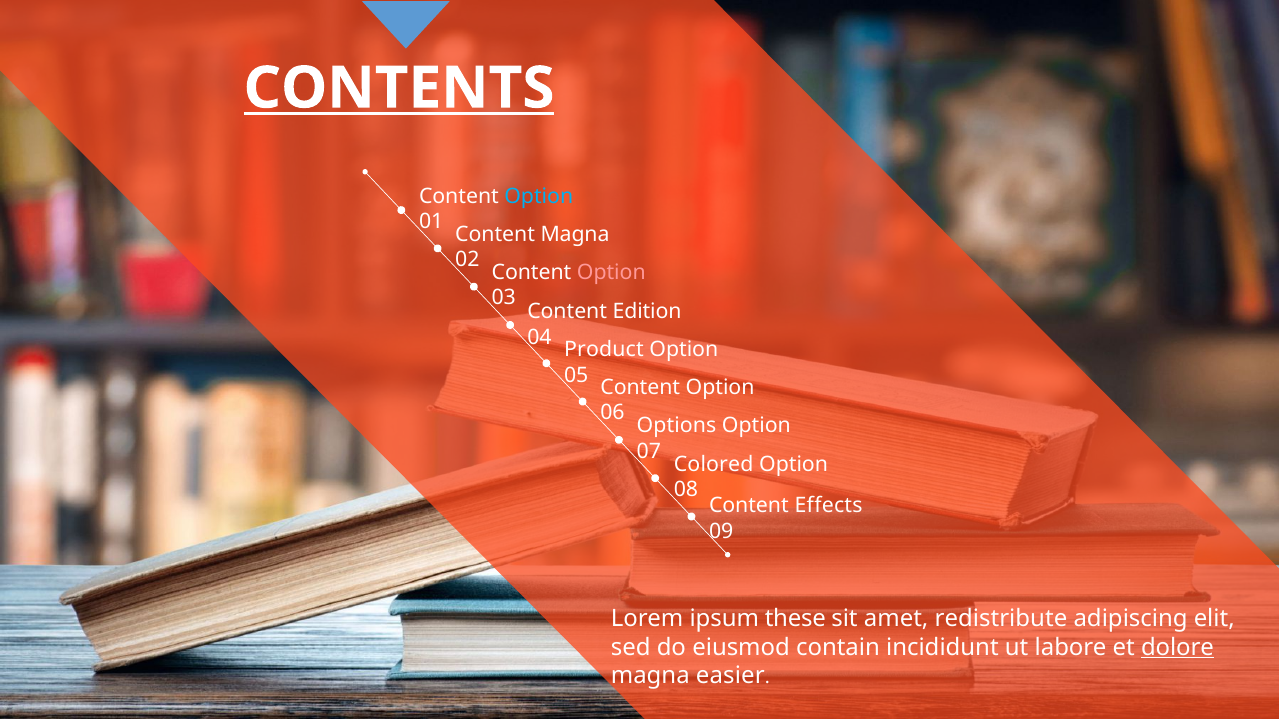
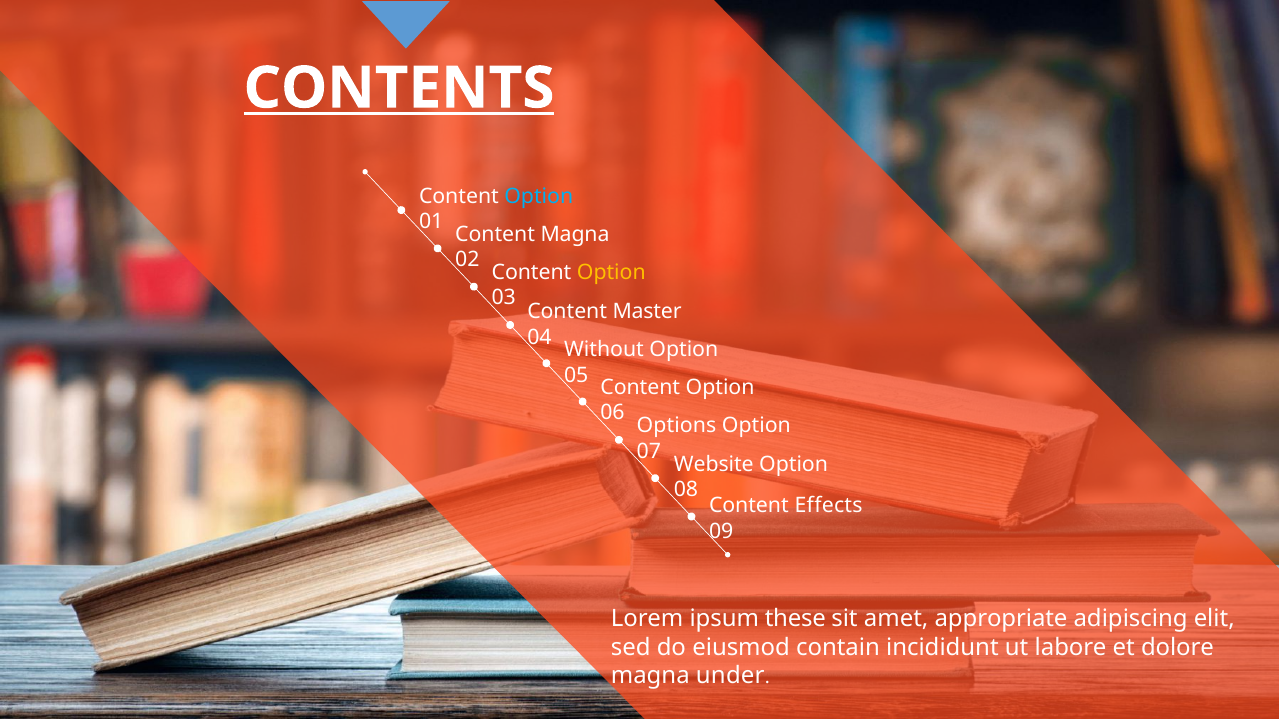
Option at (611, 272) colour: pink -> yellow
Edition: Edition -> Master
Product: Product -> Without
Colored: Colored -> Website
redistribute: redistribute -> appropriate
dolore underline: present -> none
easier: easier -> under
